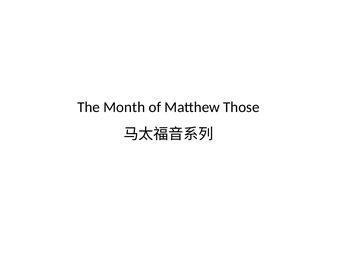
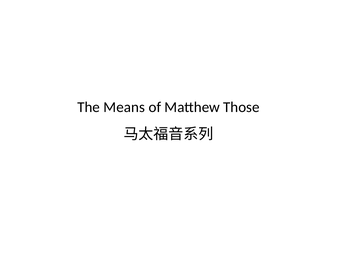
Month: Month -> Means
